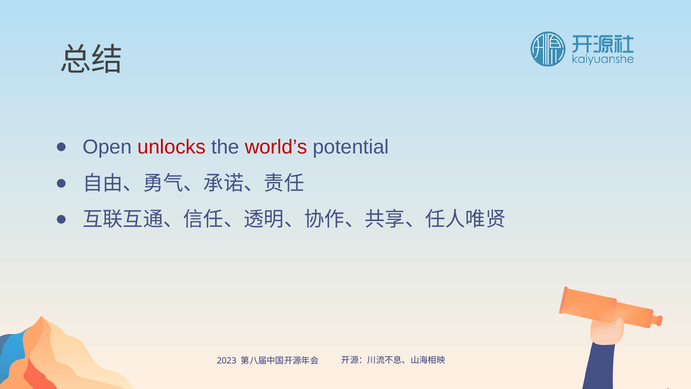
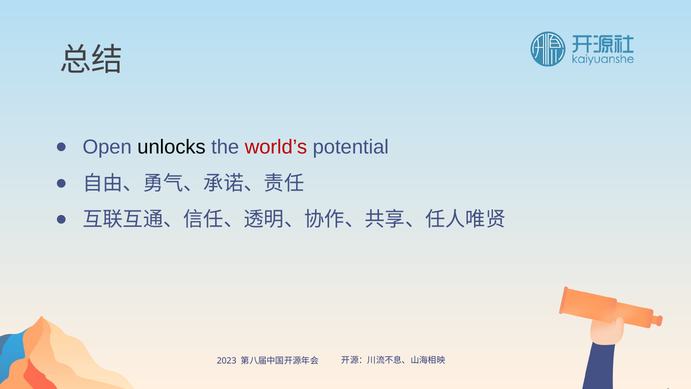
unlocks colour: red -> black
